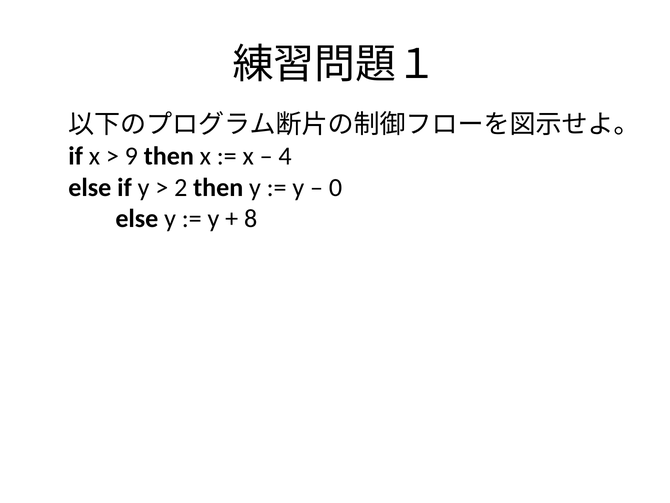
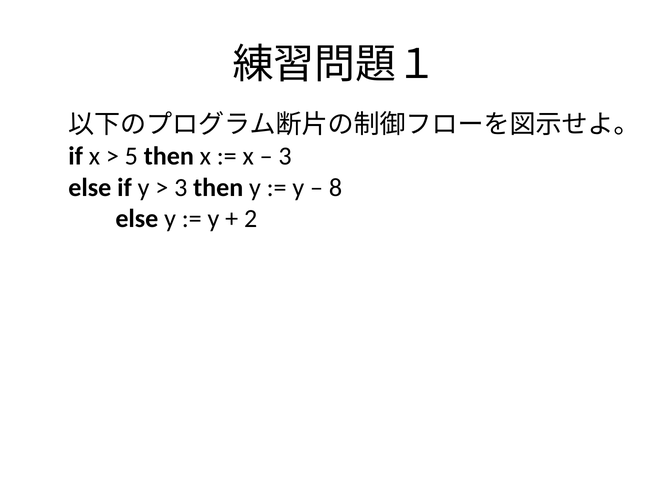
9: 9 -> 5
4 at (285, 156): 4 -> 3
2 at (181, 187): 2 -> 3
0: 0 -> 8
8: 8 -> 2
